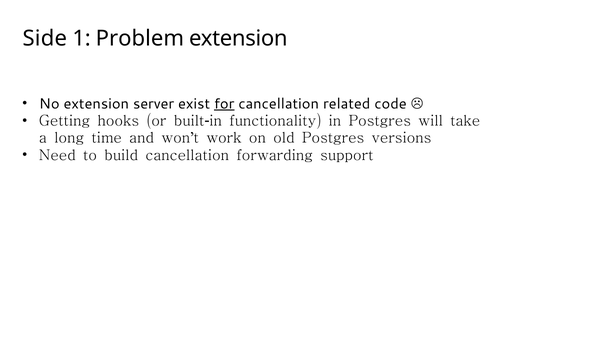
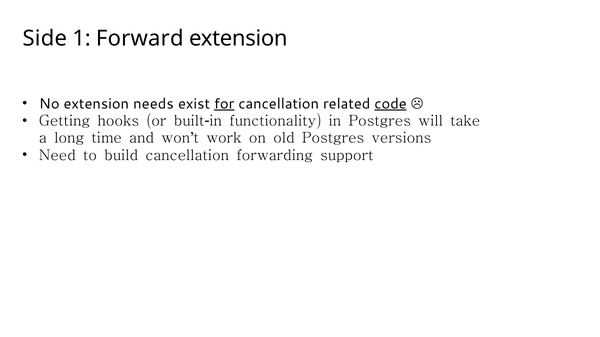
Problem: Problem -> Forward
server: server -> needs
code underline: none -> present
